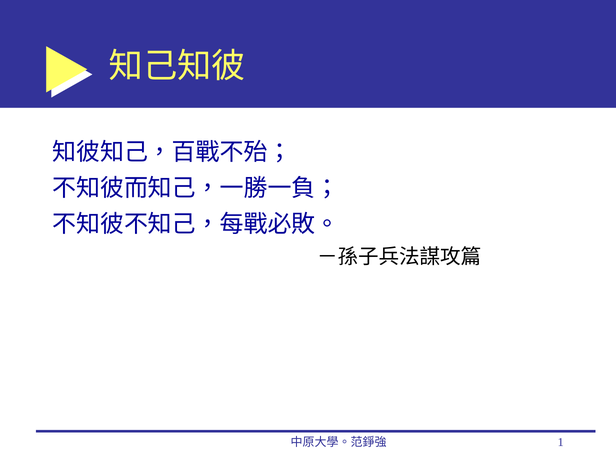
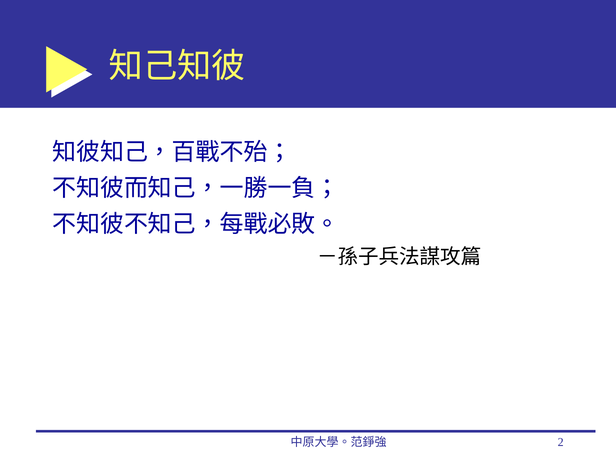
1: 1 -> 2
